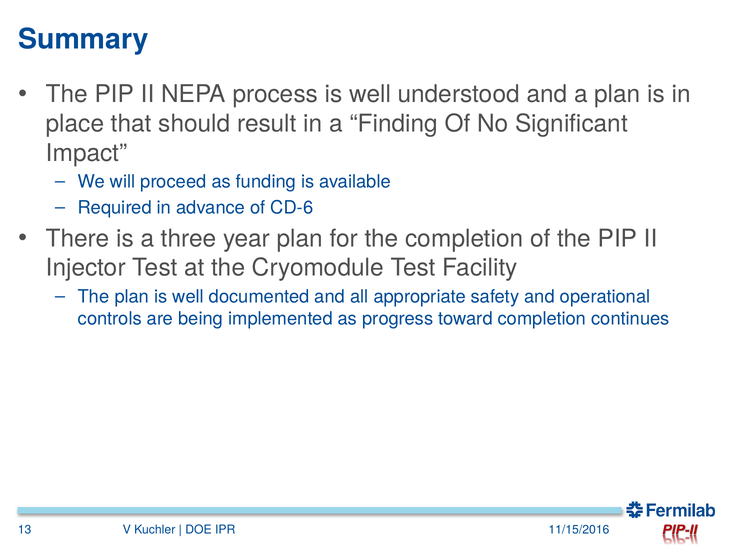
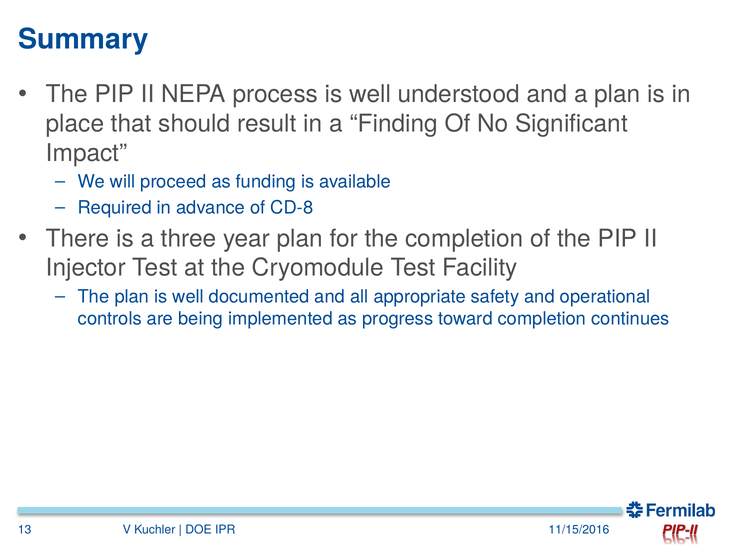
CD-6: CD-6 -> CD-8
